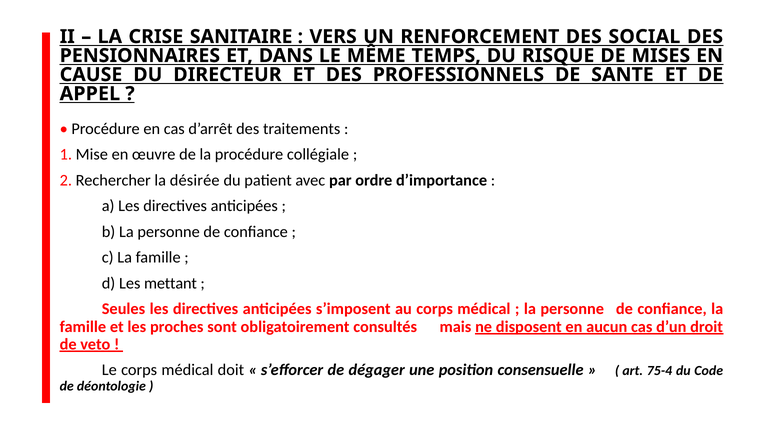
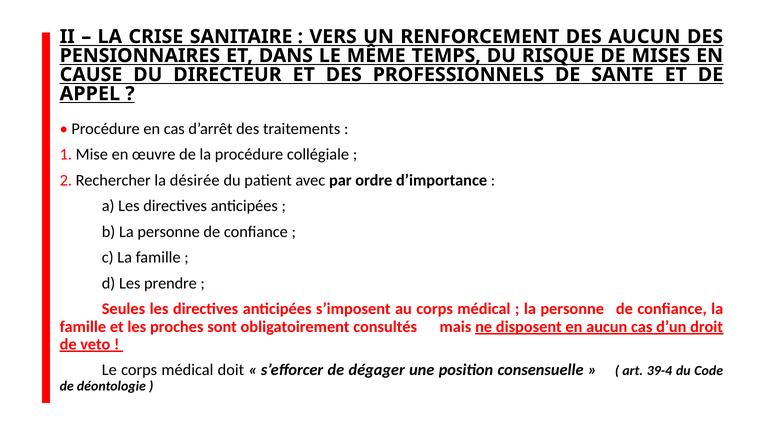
DES SOCIAL: SOCIAL -> AUCUN
mettant: mettant -> prendre
75-4: 75-4 -> 39-4
